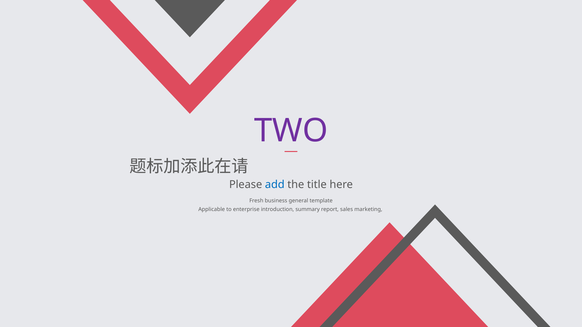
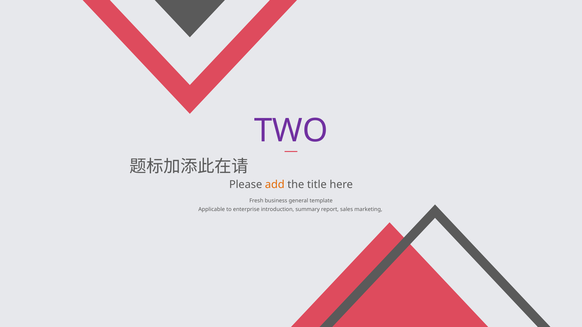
add colour: blue -> orange
